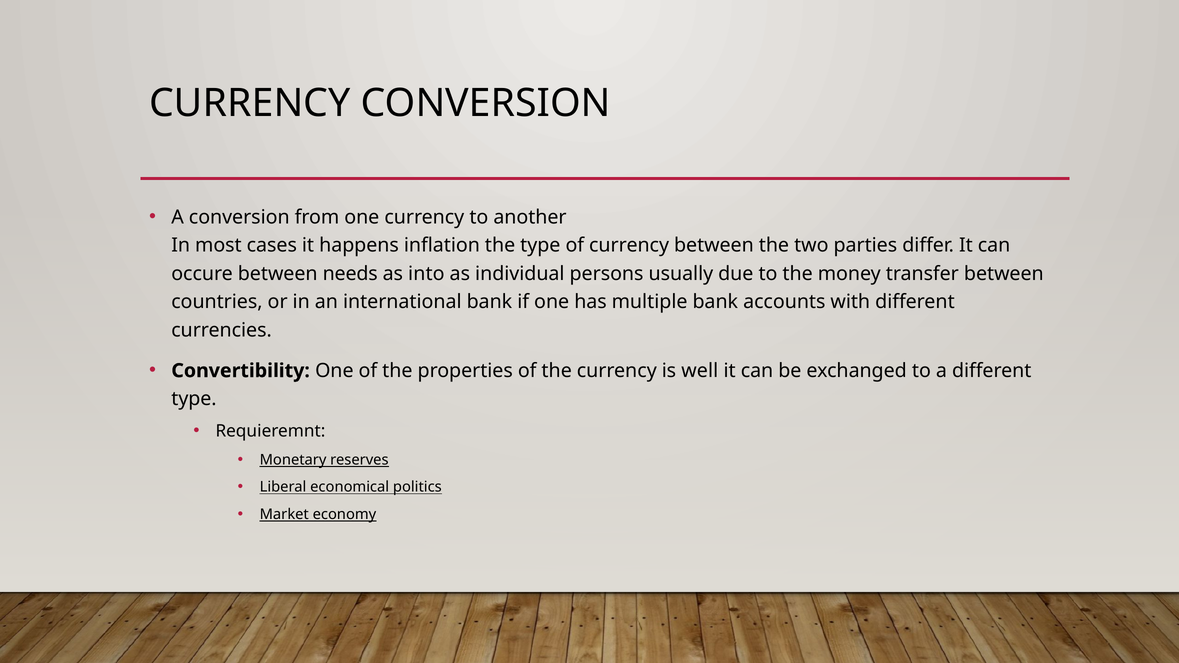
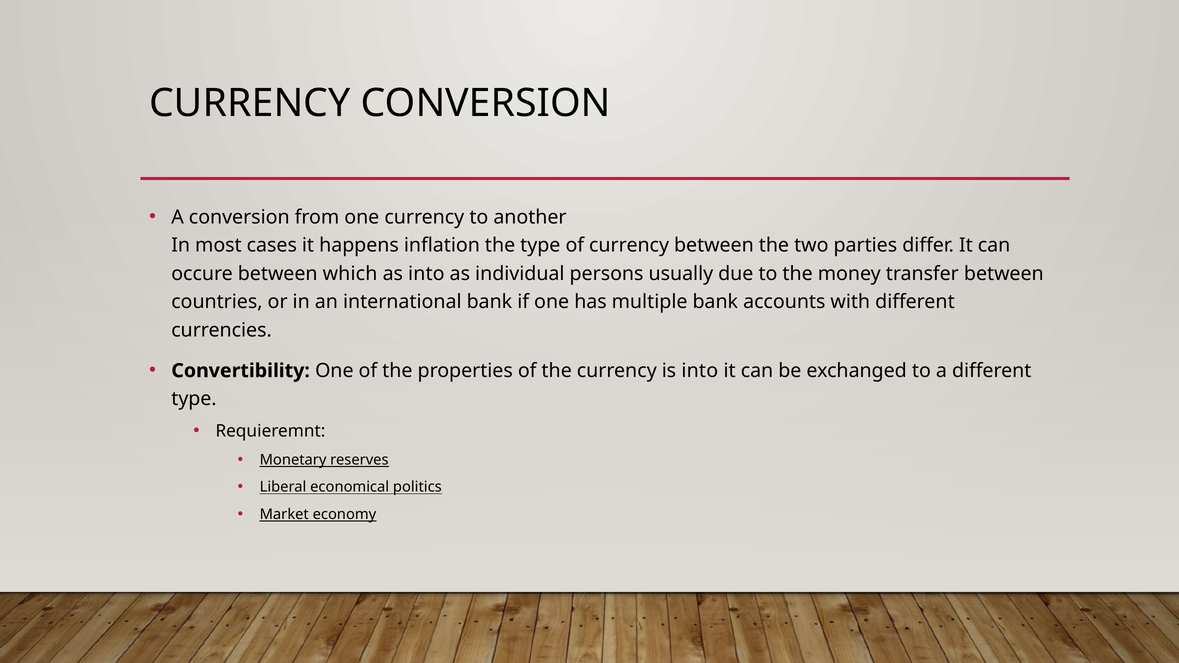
needs: needs -> which
is well: well -> into
